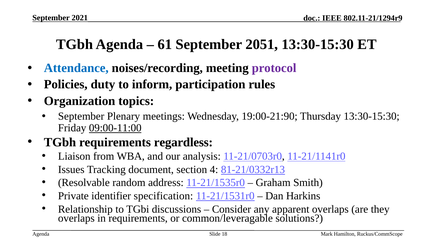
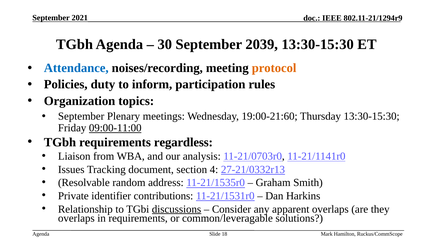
61: 61 -> 30
2051: 2051 -> 2039
protocol colour: purple -> orange
19:00-21:90: 19:00-21:90 -> 19:00-21:60
81-21/0332r13: 81-21/0332r13 -> 27-21/0332r13
specification: specification -> contributions
discussions underline: none -> present
